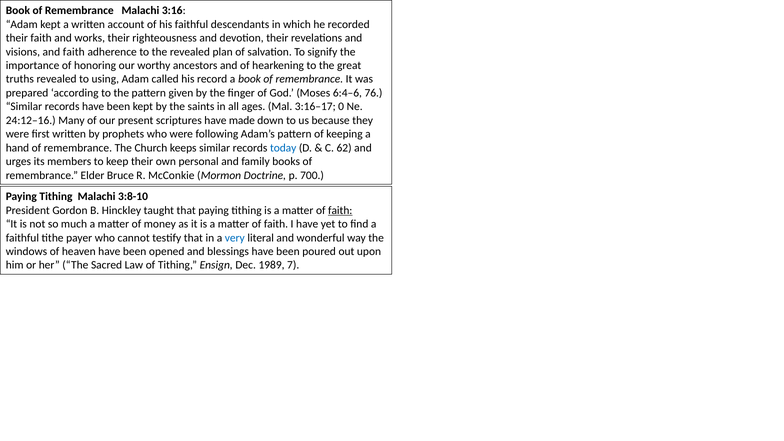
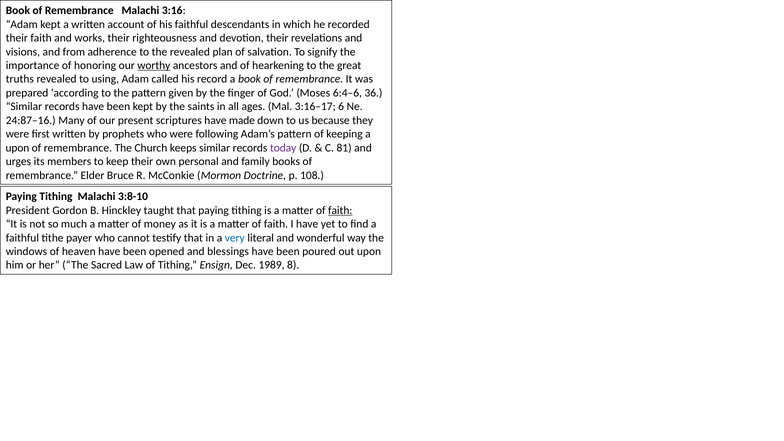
and faith: faith -> from
worthy underline: none -> present
76: 76 -> 36
0: 0 -> 6
24:12–16: 24:12–16 -> 24:87–16
hand at (17, 148): hand -> upon
today colour: blue -> purple
62: 62 -> 81
700: 700 -> 108
7: 7 -> 8
